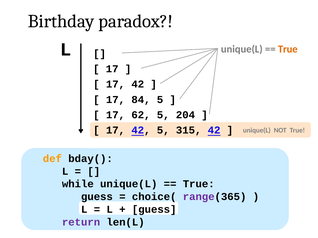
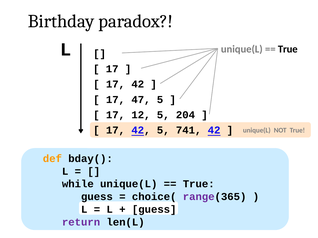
True at (288, 49) colour: orange -> black
84: 84 -> 47
62: 62 -> 12
315: 315 -> 741
